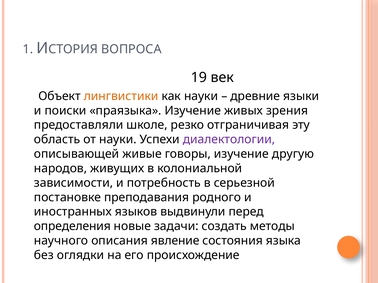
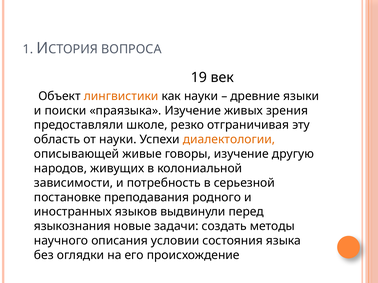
диалектологии colour: purple -> orange
определения: определения -> языкознания
явление: явление -> условии
